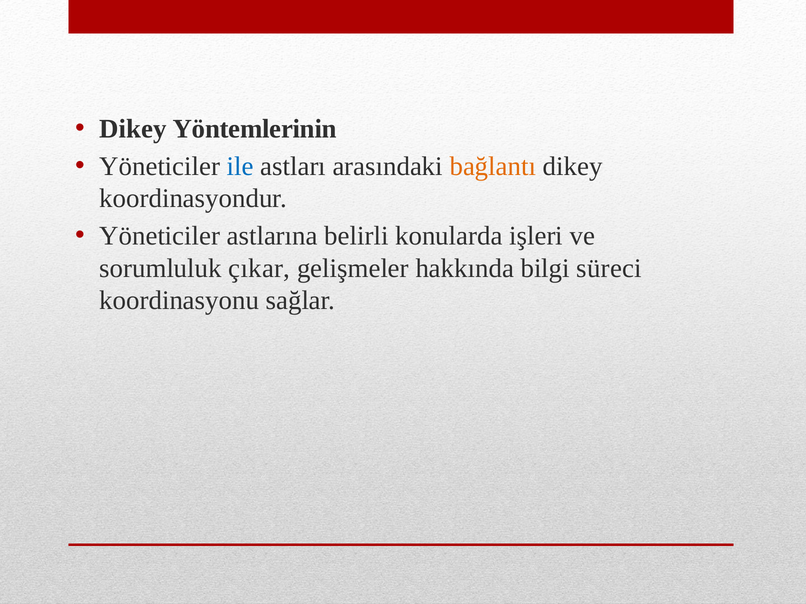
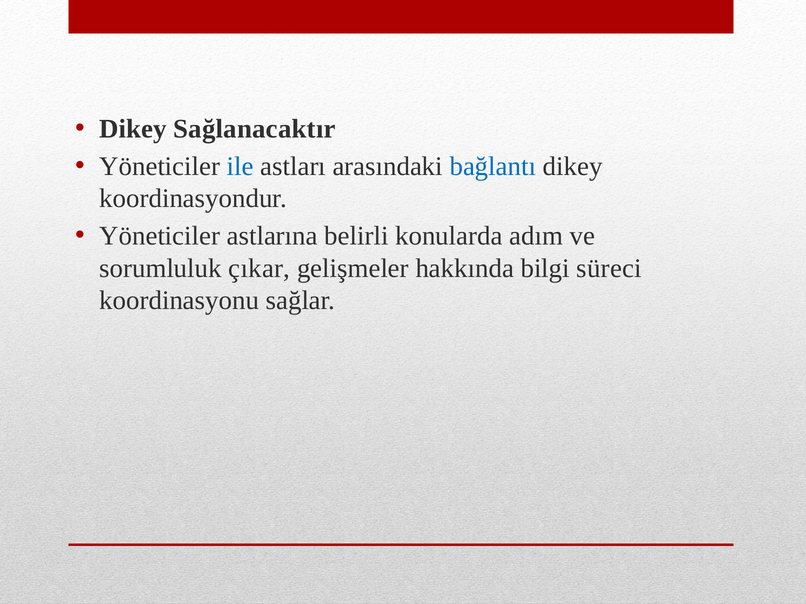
Yöntemlerinin: Yöntemlerinin -> Sağlanacaktır
bağlantı colour: orange -> blue
işleri: işleri -> adım
